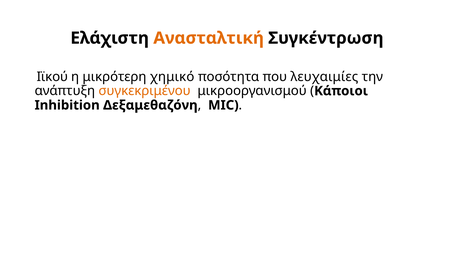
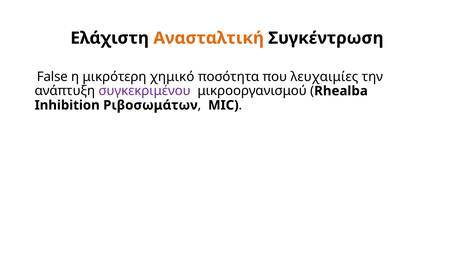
Ιϊκού: Ιϊκού -> False
συγκεκριμένου colour: orange -> purple
Κάποιοι: Κάποιοι -> Rhealba
Δεξαμεθαζόνη: Δεξαμεθαζόνη -> Ριβοσωμάτων
